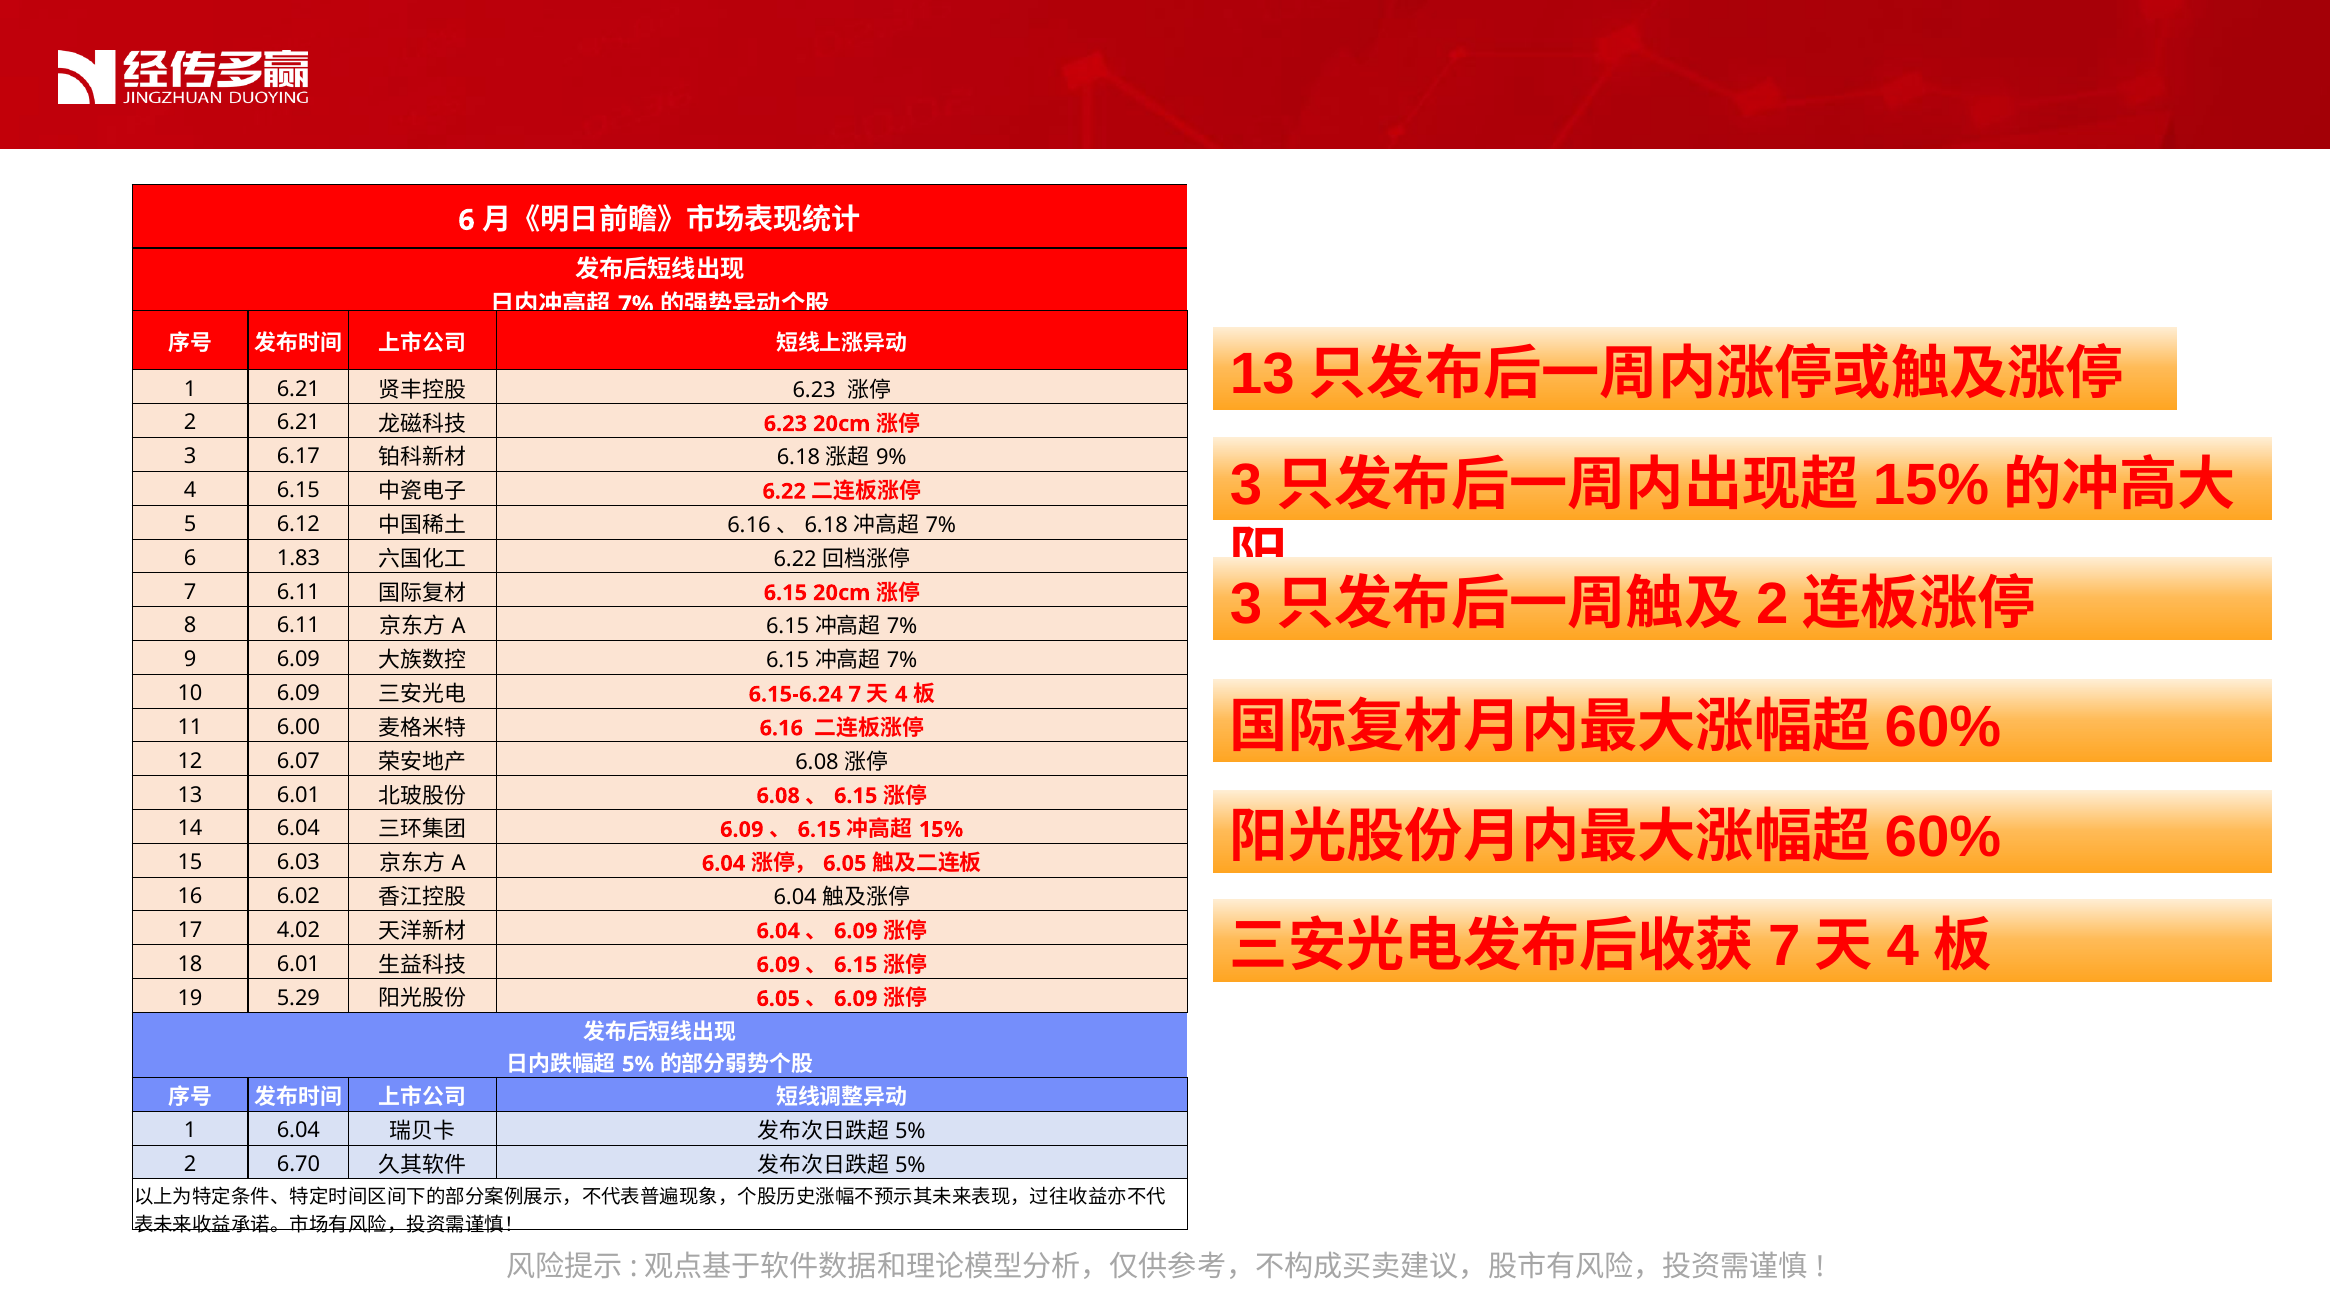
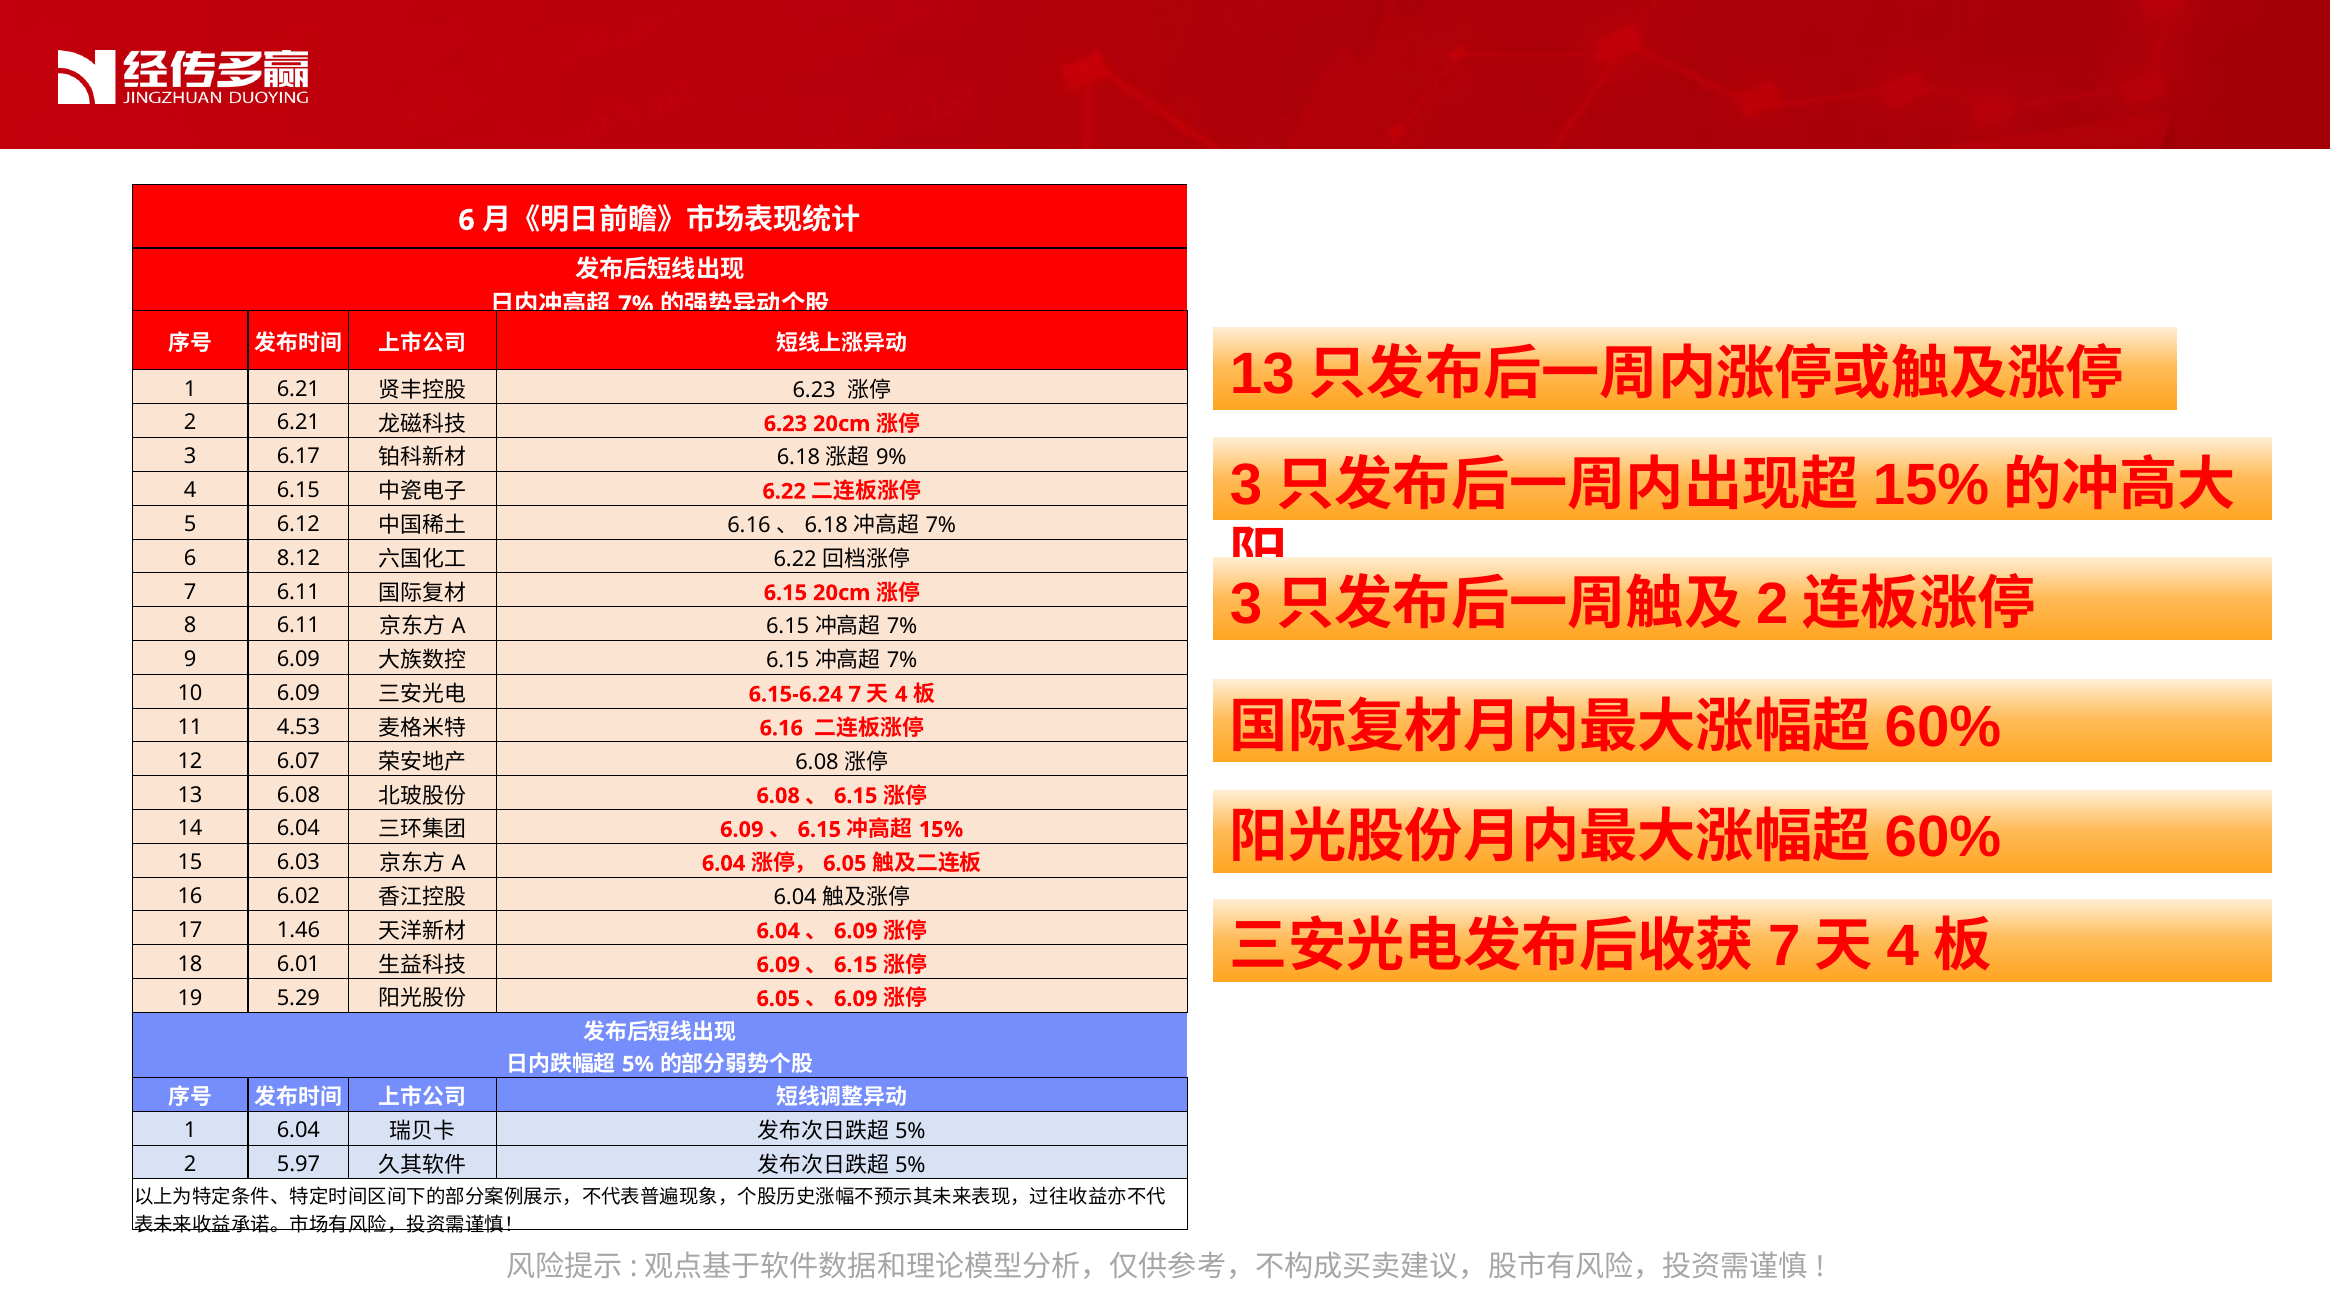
1.83: 1.83 -> 8.12
6.00: 6.00 -> 4.53
13 6.01: 6.01 -> 6.08
4.02: 4.02 -> 1.46
6.70: 6.70 -> 5.97
